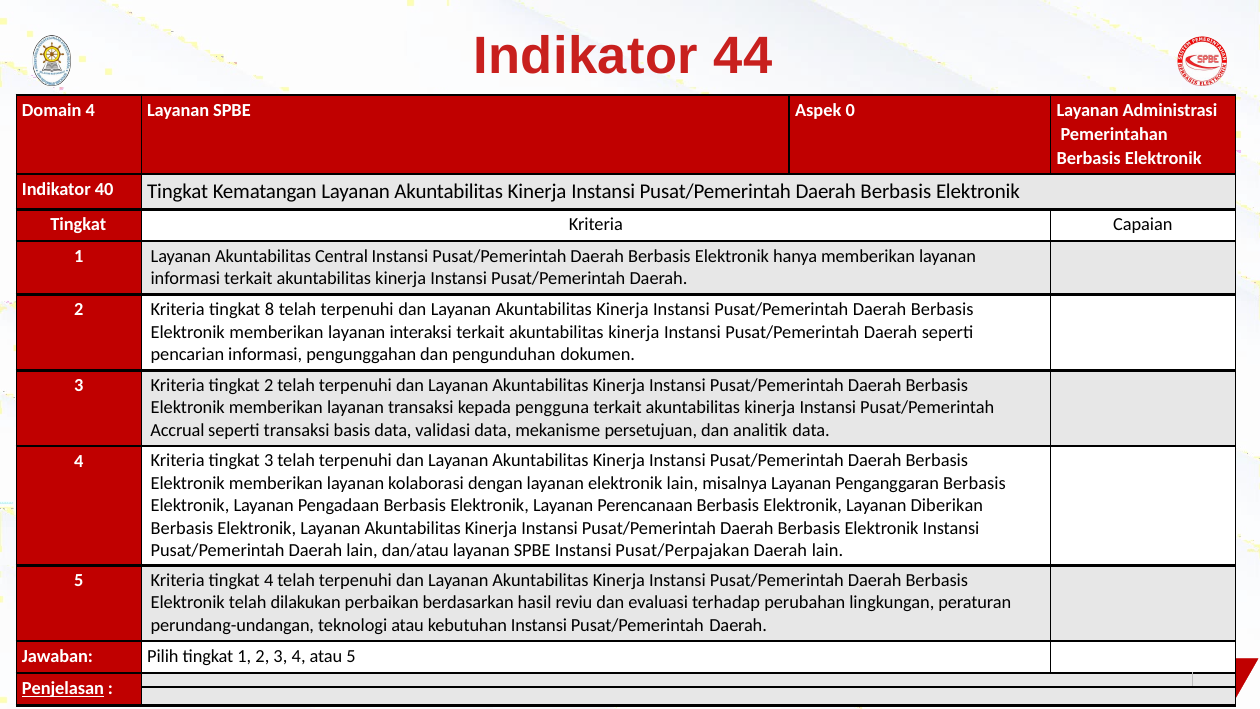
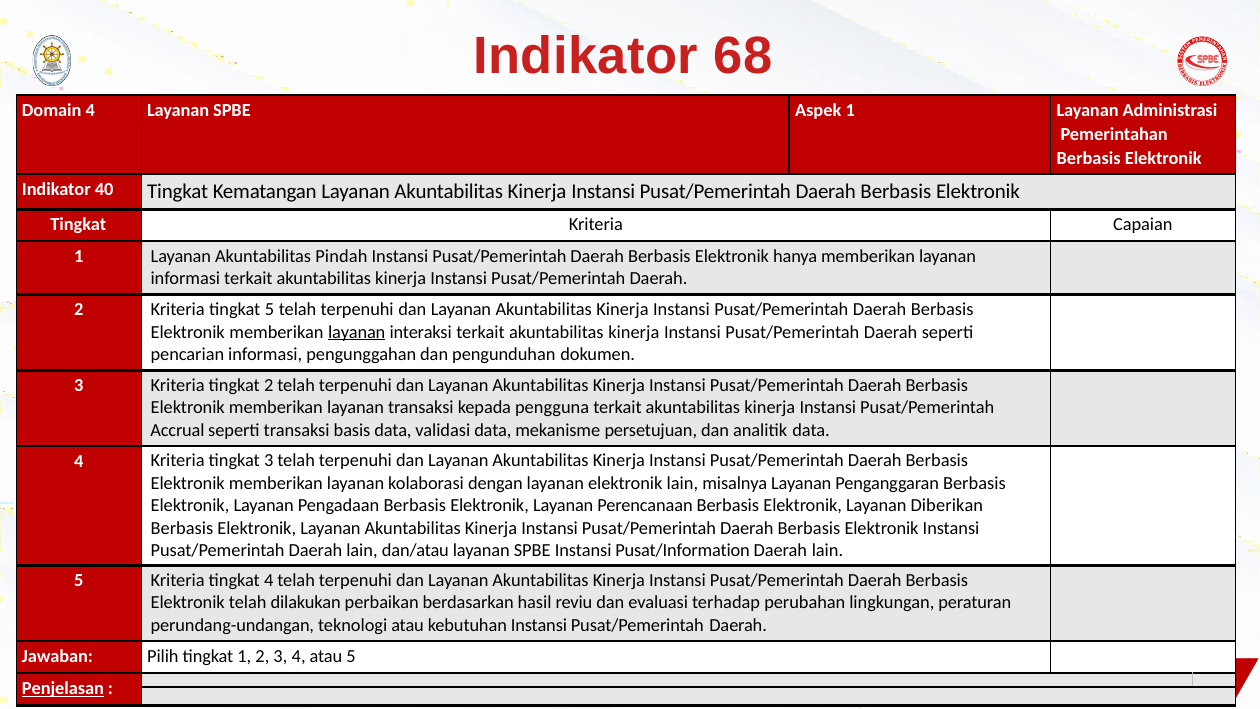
Indikator 44: 44 -> 68
Aspek 0: 0 -> 1
Central: Central -> Pindah
tingkat 8: 8 -> 5
layanan at (357, 332) underline: none -> present
Pusat/Perpajakan: Pusat/Perpajakan -> Pusat/Information
